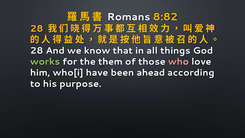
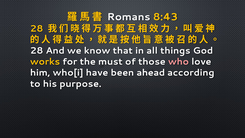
8:82: 8:82 -> 8:43
works colour: light green -> yellow
them: them -> must
